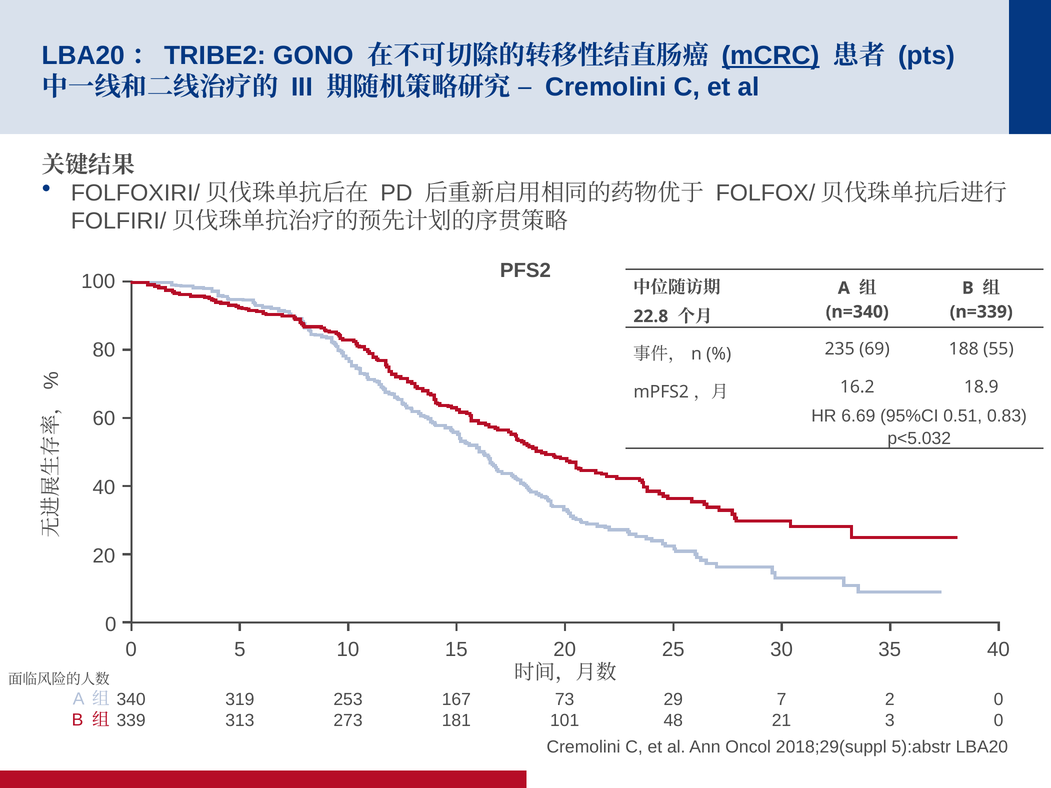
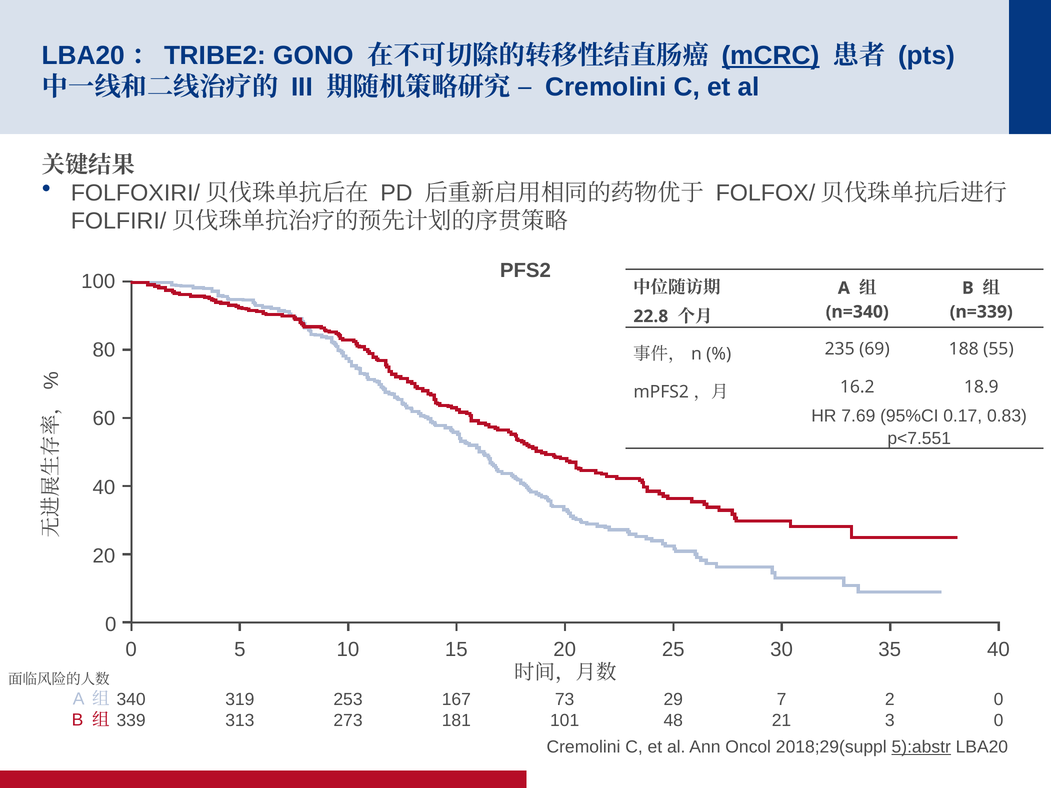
6.69: 6.69 -> 7.69
0.51: 0.51 -> 0.17
p<5.032: p<5.032 -> p<7.551
5):abstr underline: none -> present
